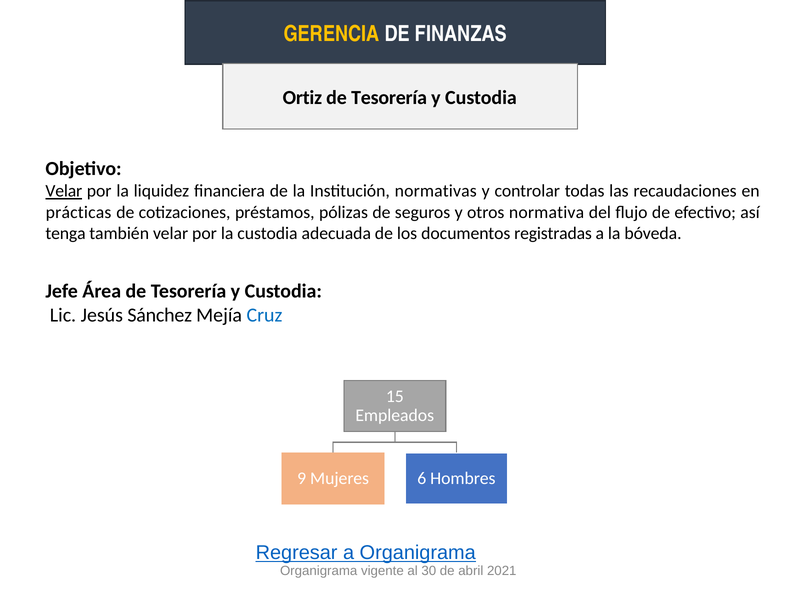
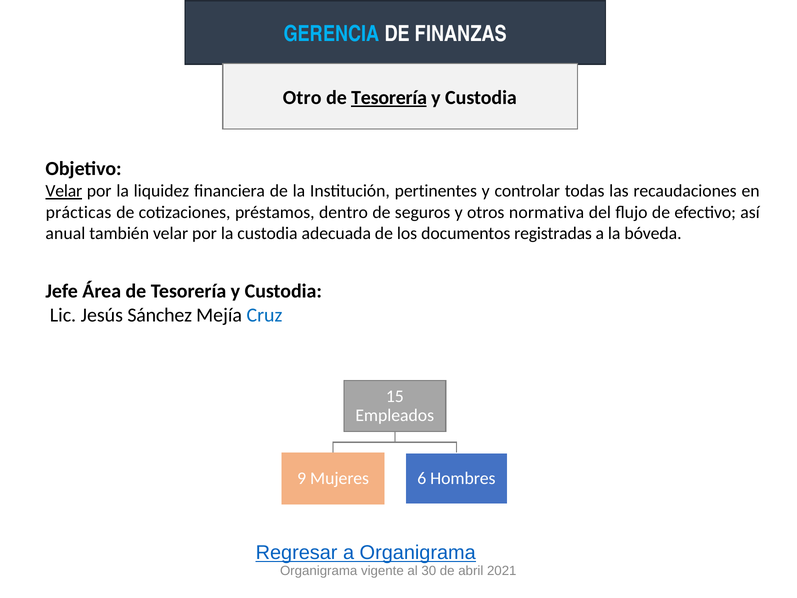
GERENCIA colour: yellow -> light blue
Ortiz: Ortiz -> Otro
Tesorería at (389, 98) underline: none -> present
normativas: normativas -> pertinentes
pólizas: pólizas -> dentro
tenga: tenga -> anual
